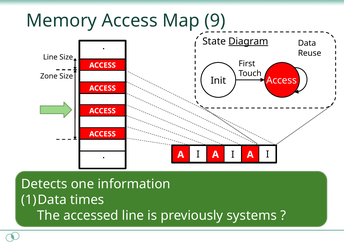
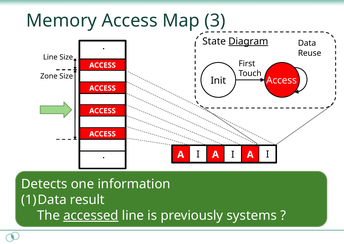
9: 9 -> 3
times: times -> result
accessed underline: none -> present
